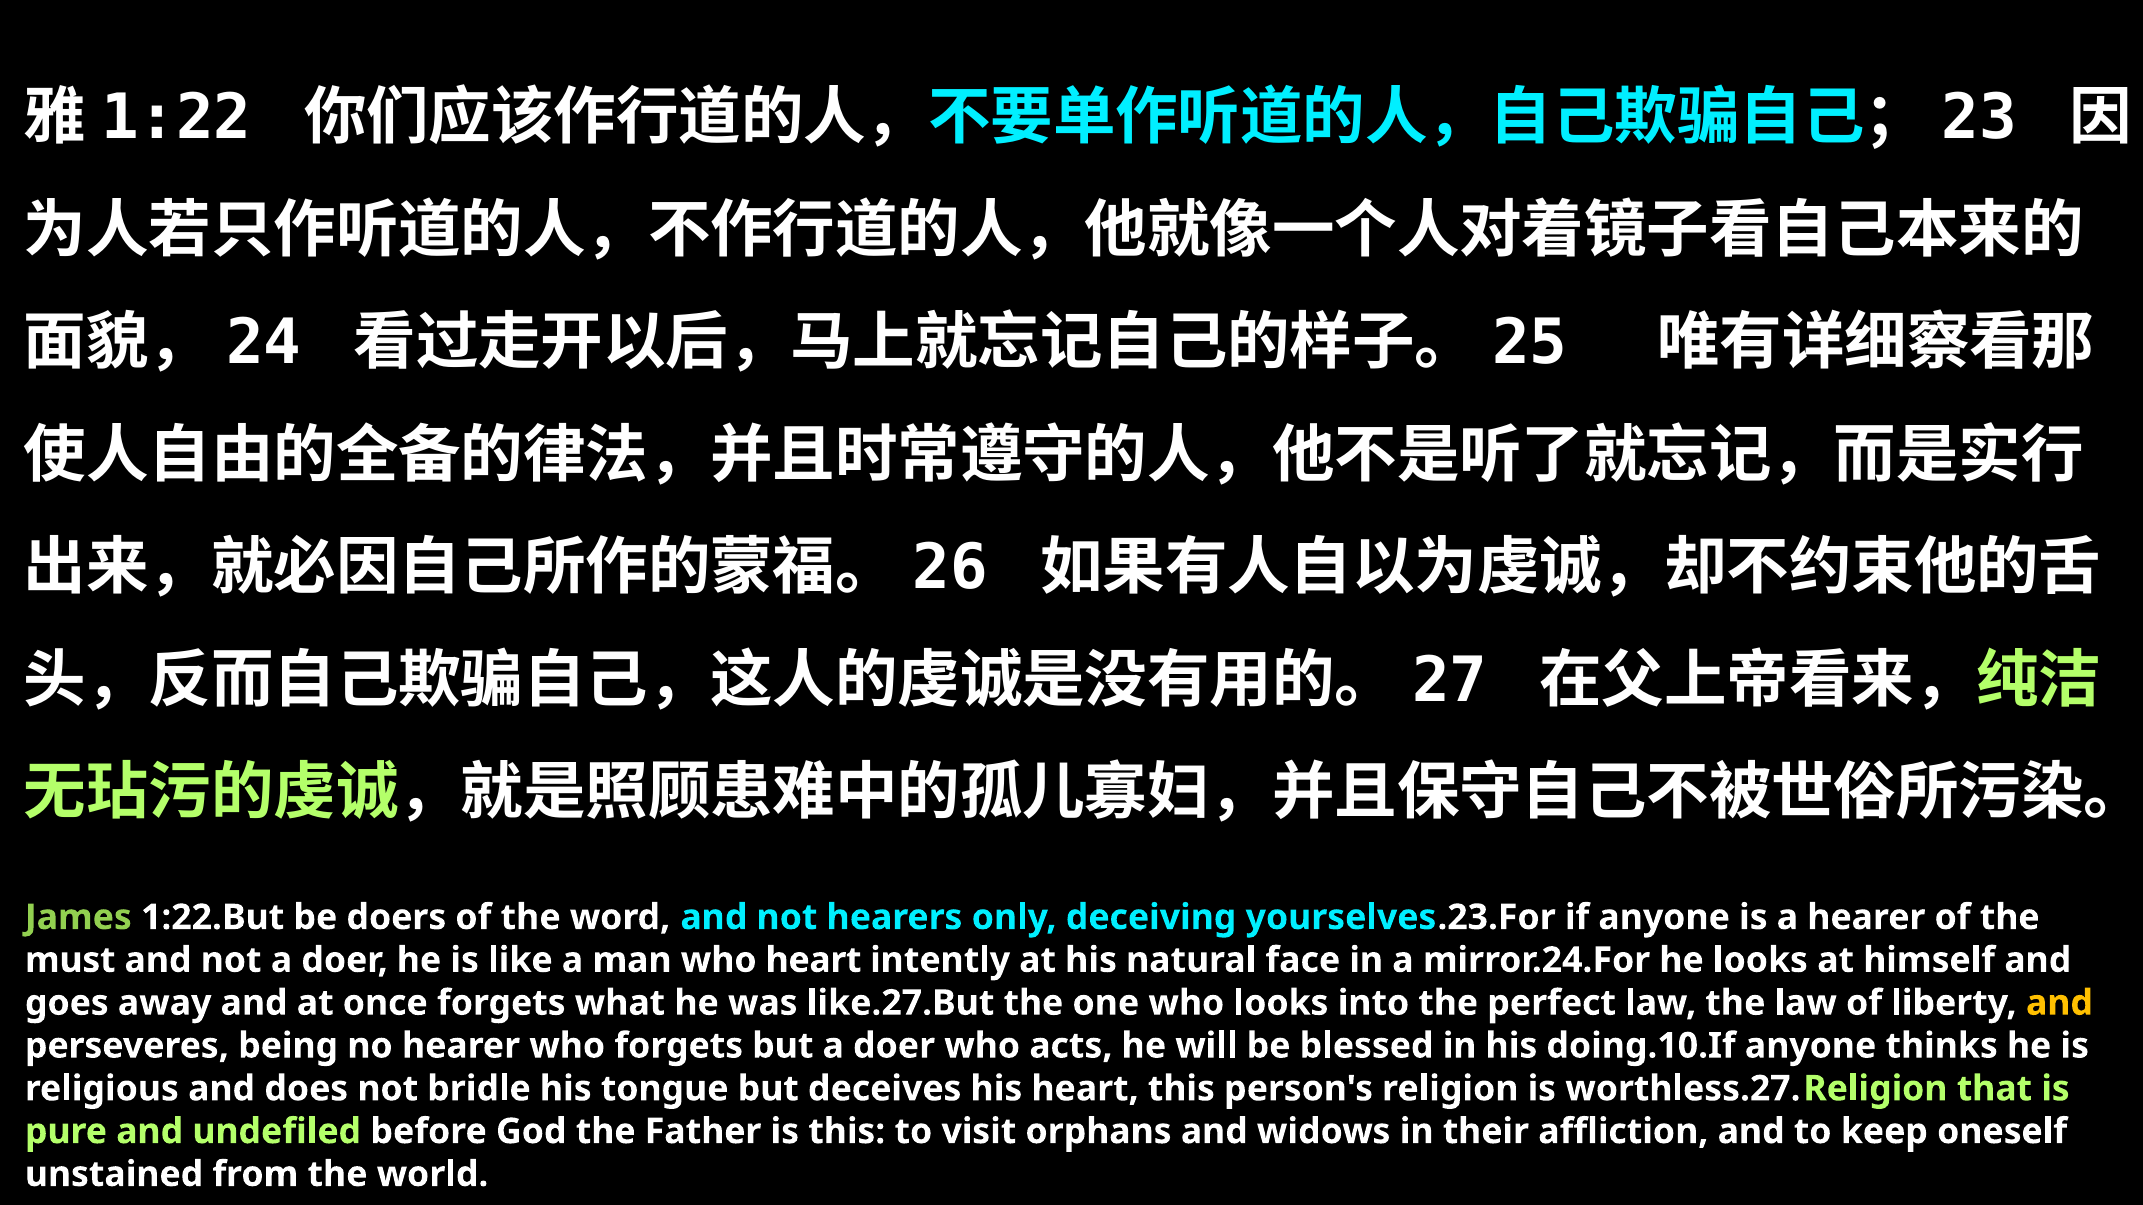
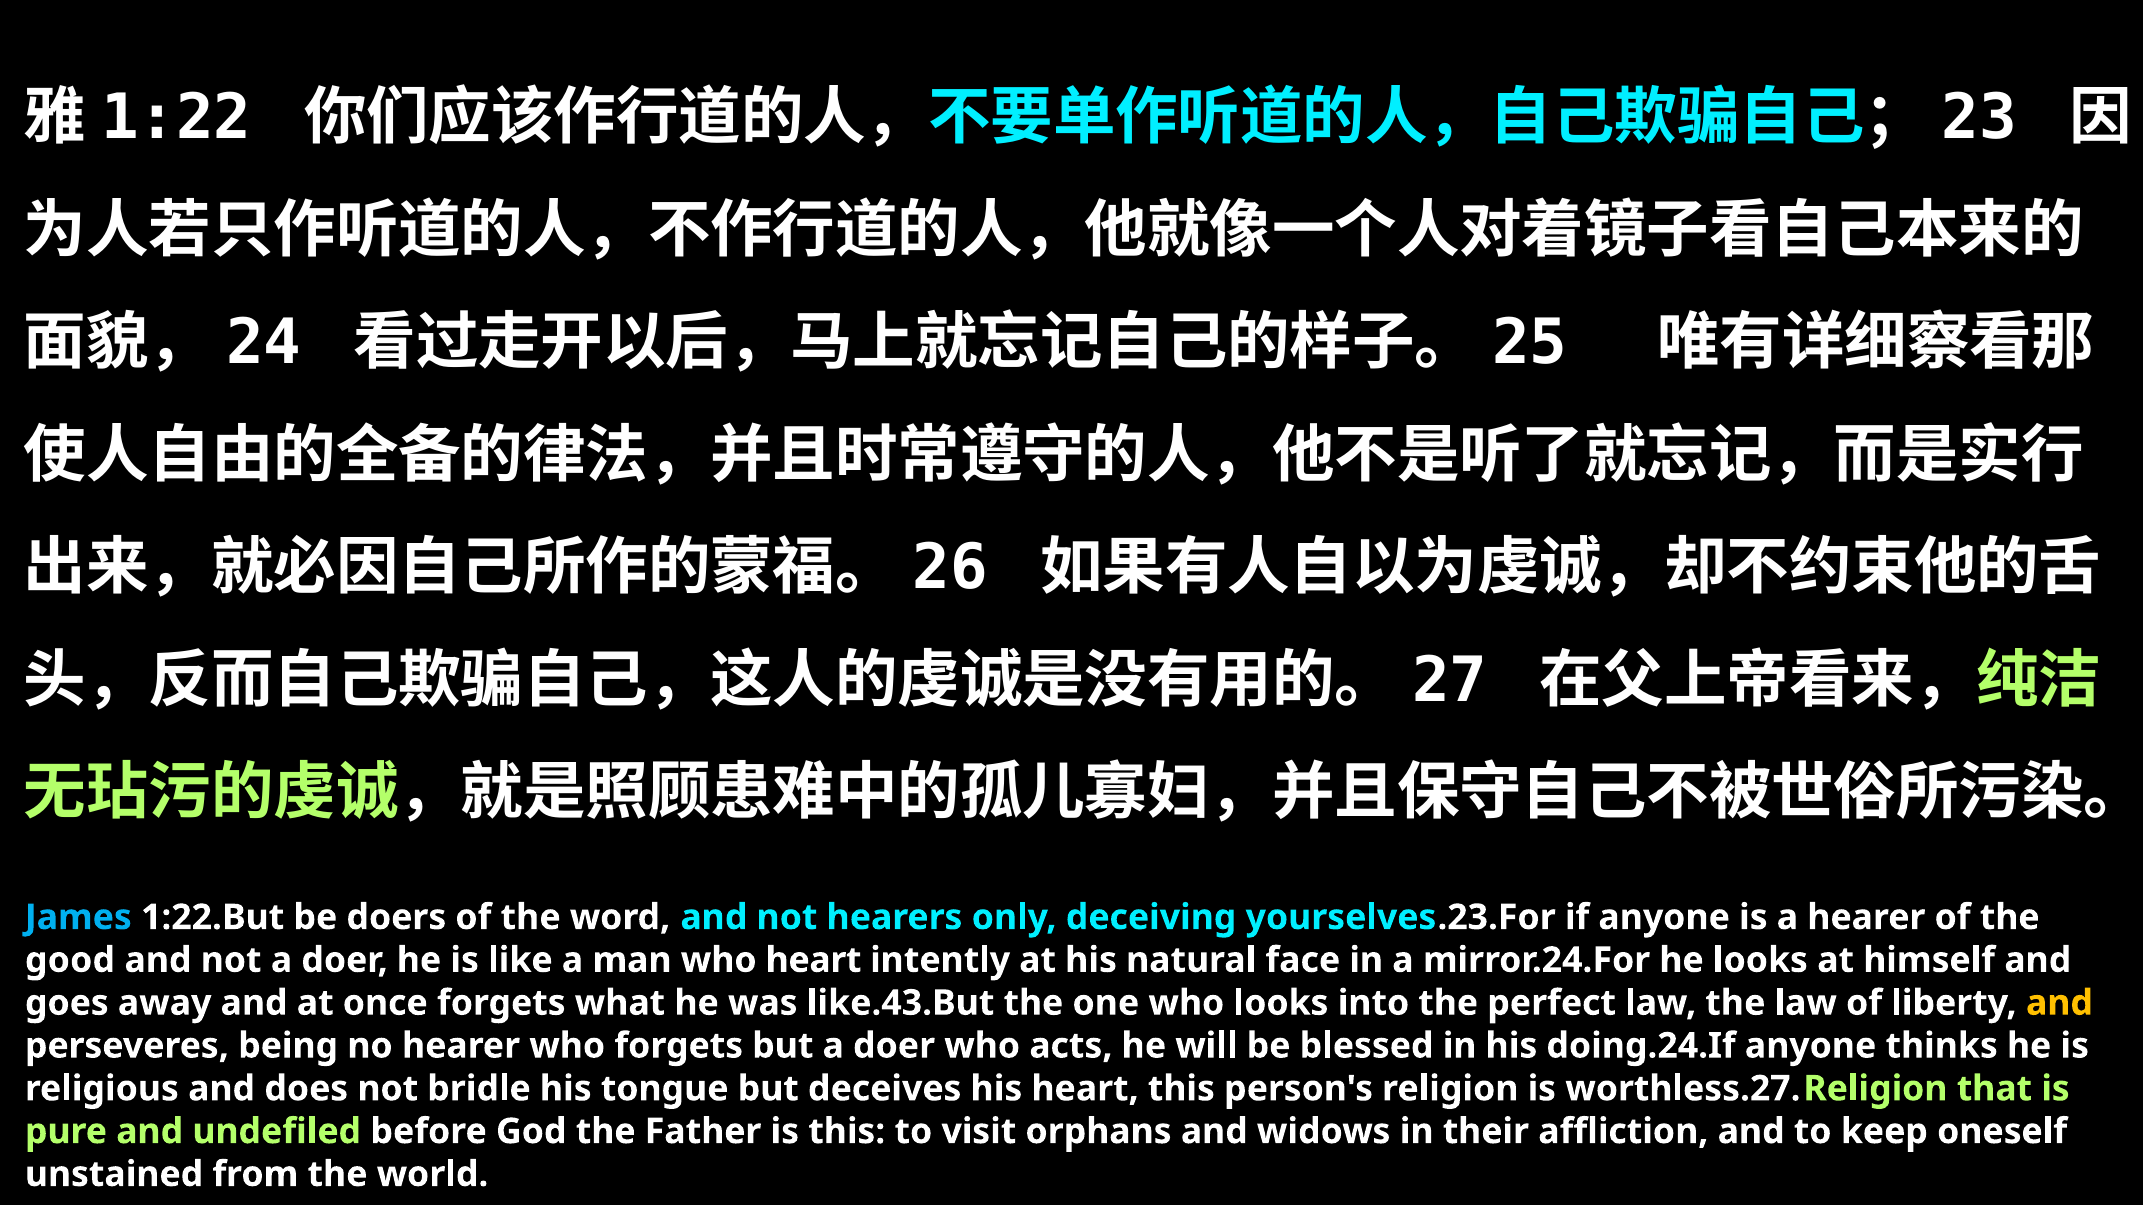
James colour: light green -> light blue
must: must -> good
like.27.But: like.27.But -> like.43.But
doing.10.If: doing.10.If -> doing.24.If
